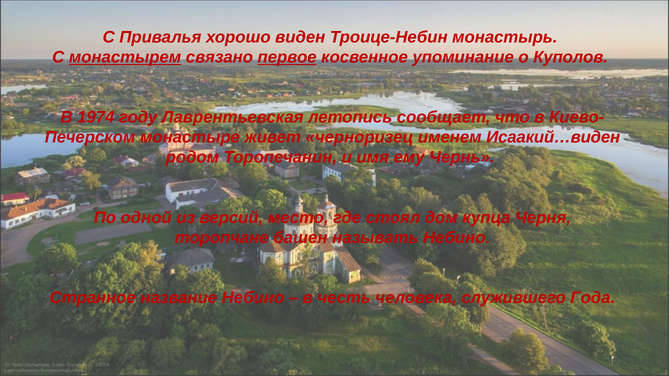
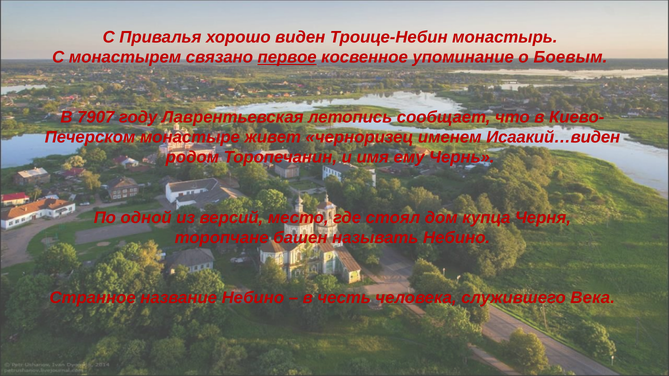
монастырем underline: present -> none
Куполов: Куполов -> Боевым
1974: 1974 -> 7907
Года: Года -> Века
